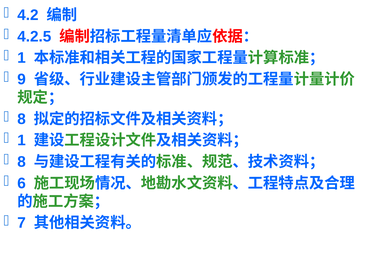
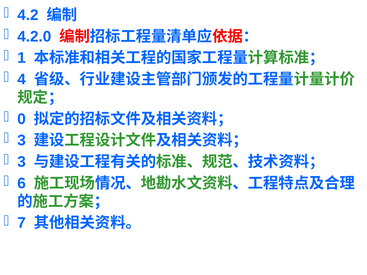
4.2.5: 4.2.5 -> 4.2.0
9: 9 -> 4
8 at (22, 119): 8 -> 0
1 at (22, 141): 1 -> 3
8 at (22, 162): 8 -> 3
